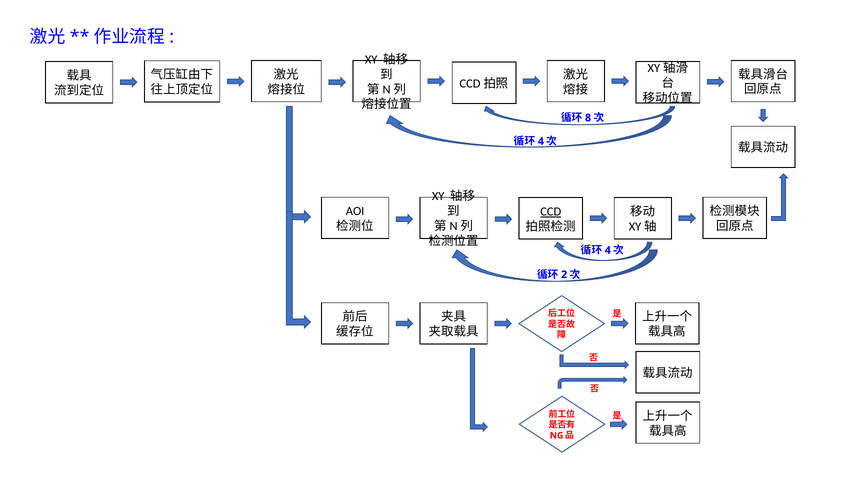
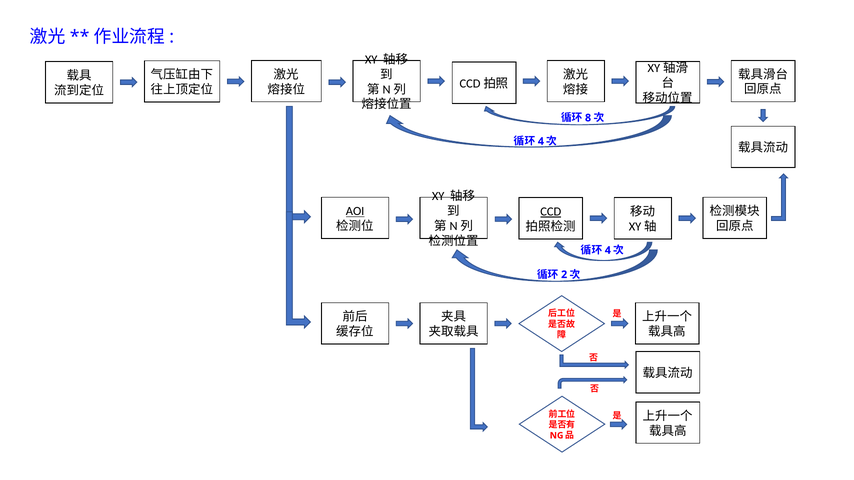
AOI underline: none -> present
